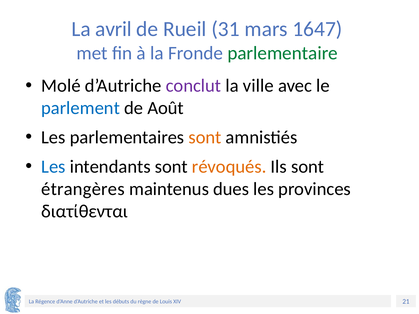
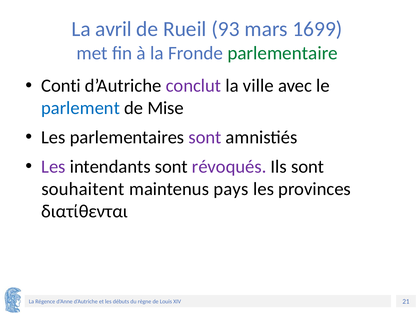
31: 31 -> 93
1647: 1647 -> 1699
Molé: Molé -> Conti
Août: Août -> Mise
sont at (205, 138) colour: orange -> purple
Les at (53, 167) colour: blue -> purple
révoqués colour: orange -> purple
étrangères: étrangères -> souhaitent
dues: dues -> pays
